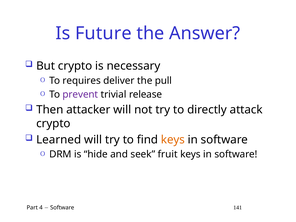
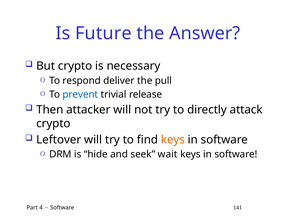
requires: requires -> respond
prevent colour: purple -> blue
Learned: Learned -> Leftover
fruit: fruit -> wait
